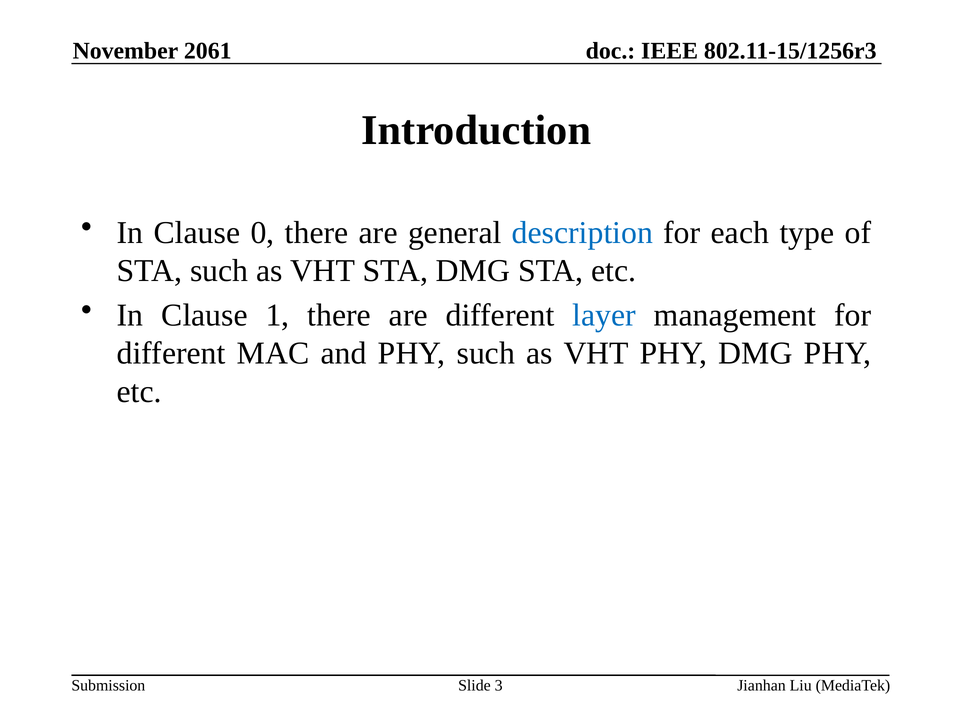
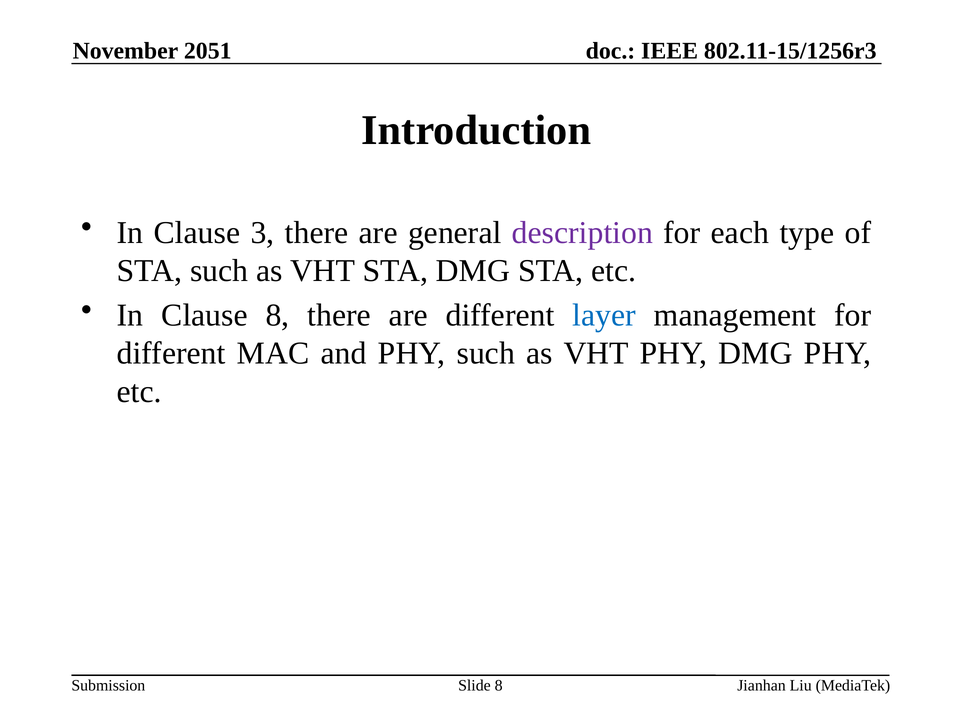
2061: 2061 -> 2051
0: 0 -> 3
description colour: blue -> purple
Clause 1: 1 -> 8
Slide 3: 3 -> 8
